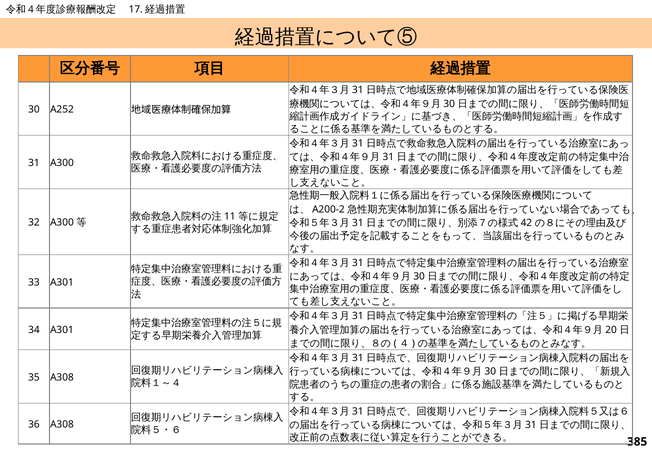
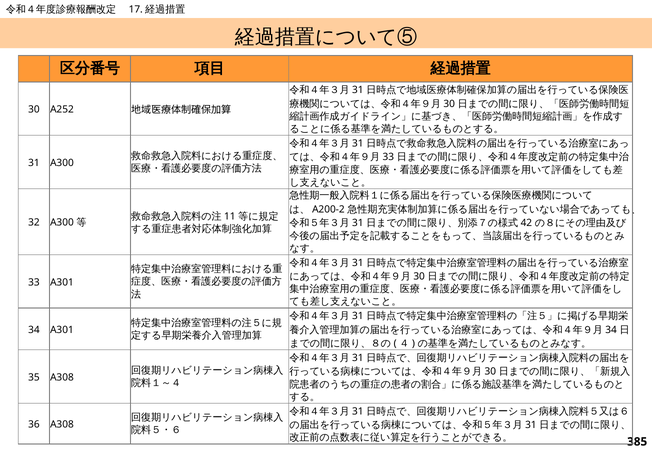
31 at (388, 157): 31 -> 33
20 at (611, 330): 20 -> 34
